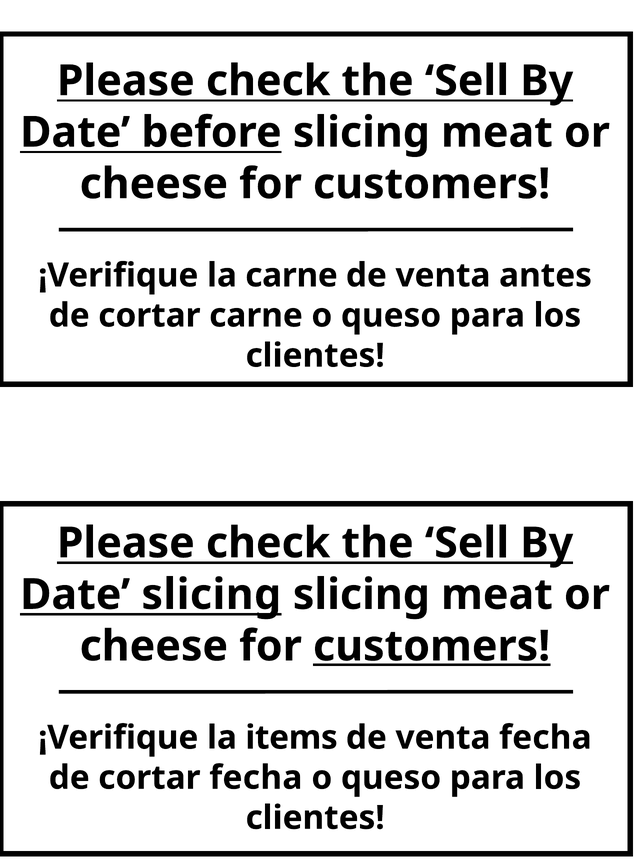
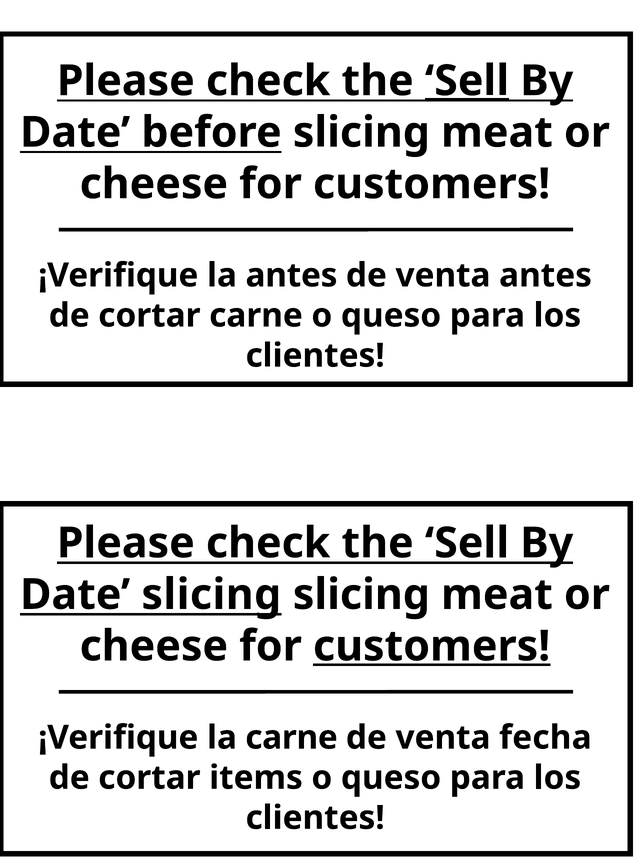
Sell at (467, 81) underline: none -> present
la carne: carne -> antes
la items: items -> carne
cortar fecha: fecha -> items
